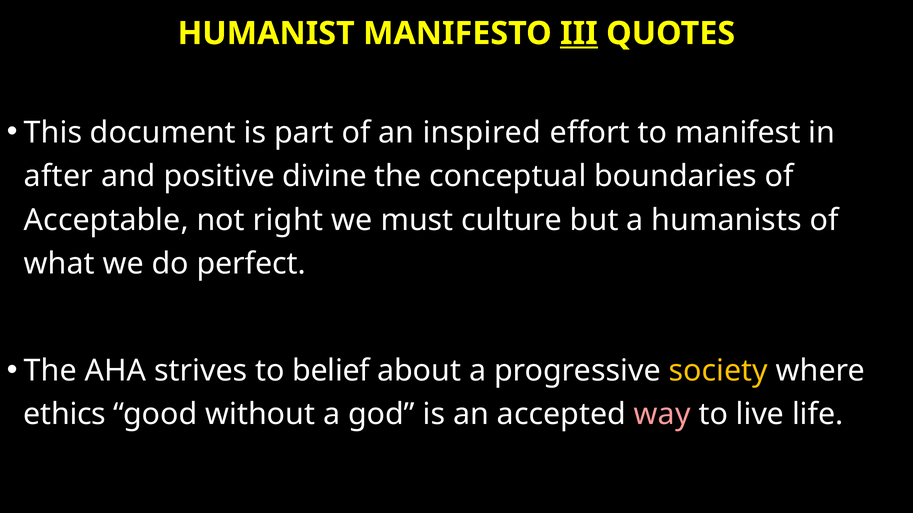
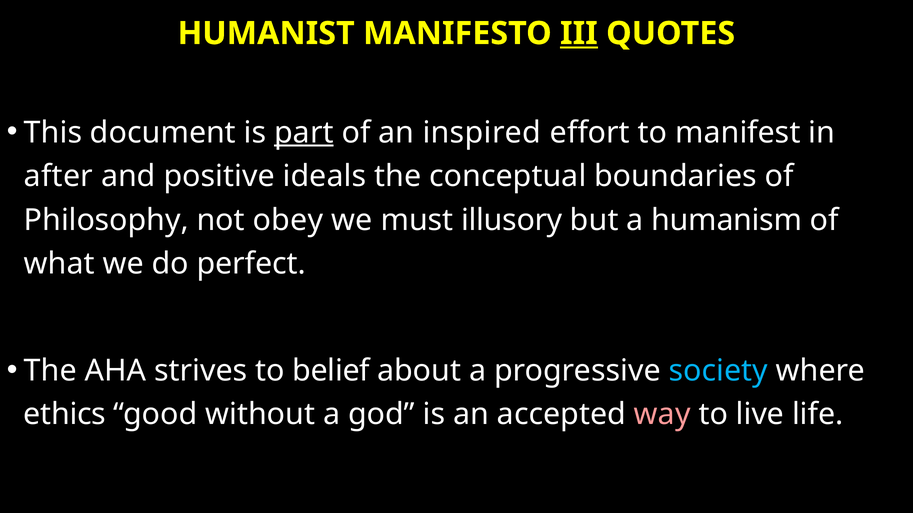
part underline: none -> present
divine: divine -> ideals
Acceptable: Acceptable -> Philosophy
right: right -> obey
culture: culture -> illusory
humanists: humanists -> humanism
society colour: yellow -> light blue
